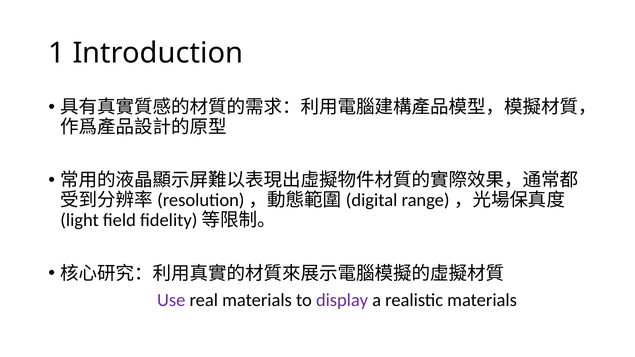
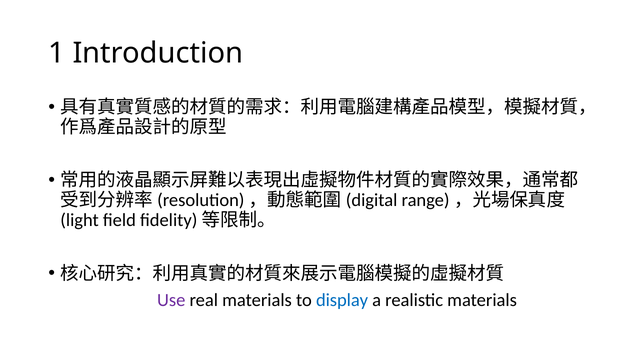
display colour: purple -> blue
